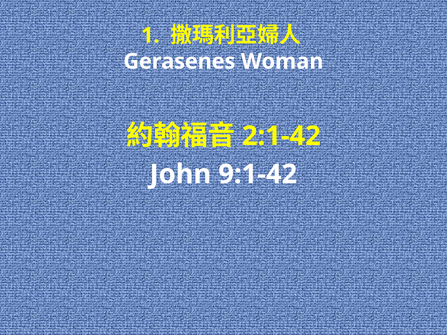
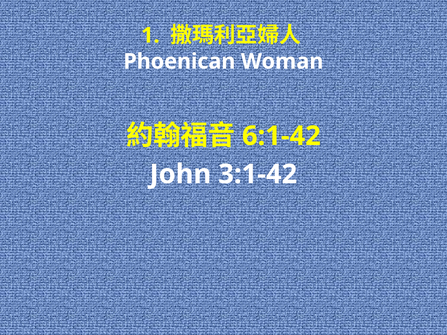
Gerasenes: Gerasenes -> Phoenican
2:1-42: 2:1-42 -> 6:1-42
9:1-42: 9:1-42 -> 3:1-42
